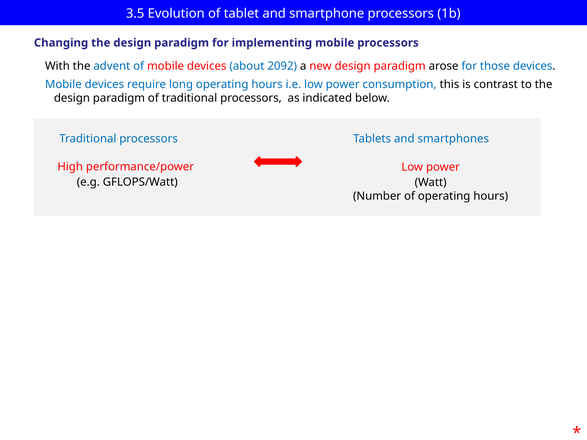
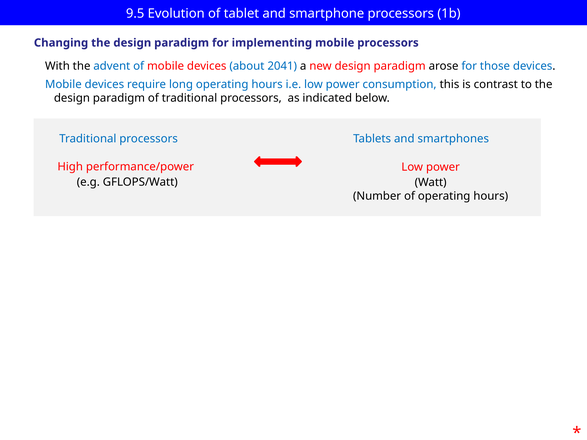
3.5: 3.5 -> 9.5
2092: 2092 -> 2041
